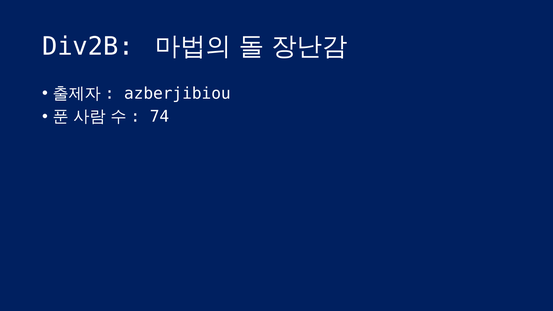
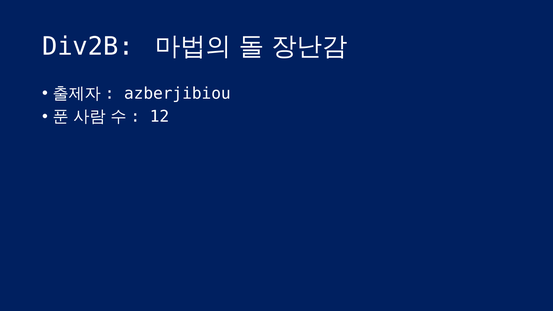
74: 74 -> 12
